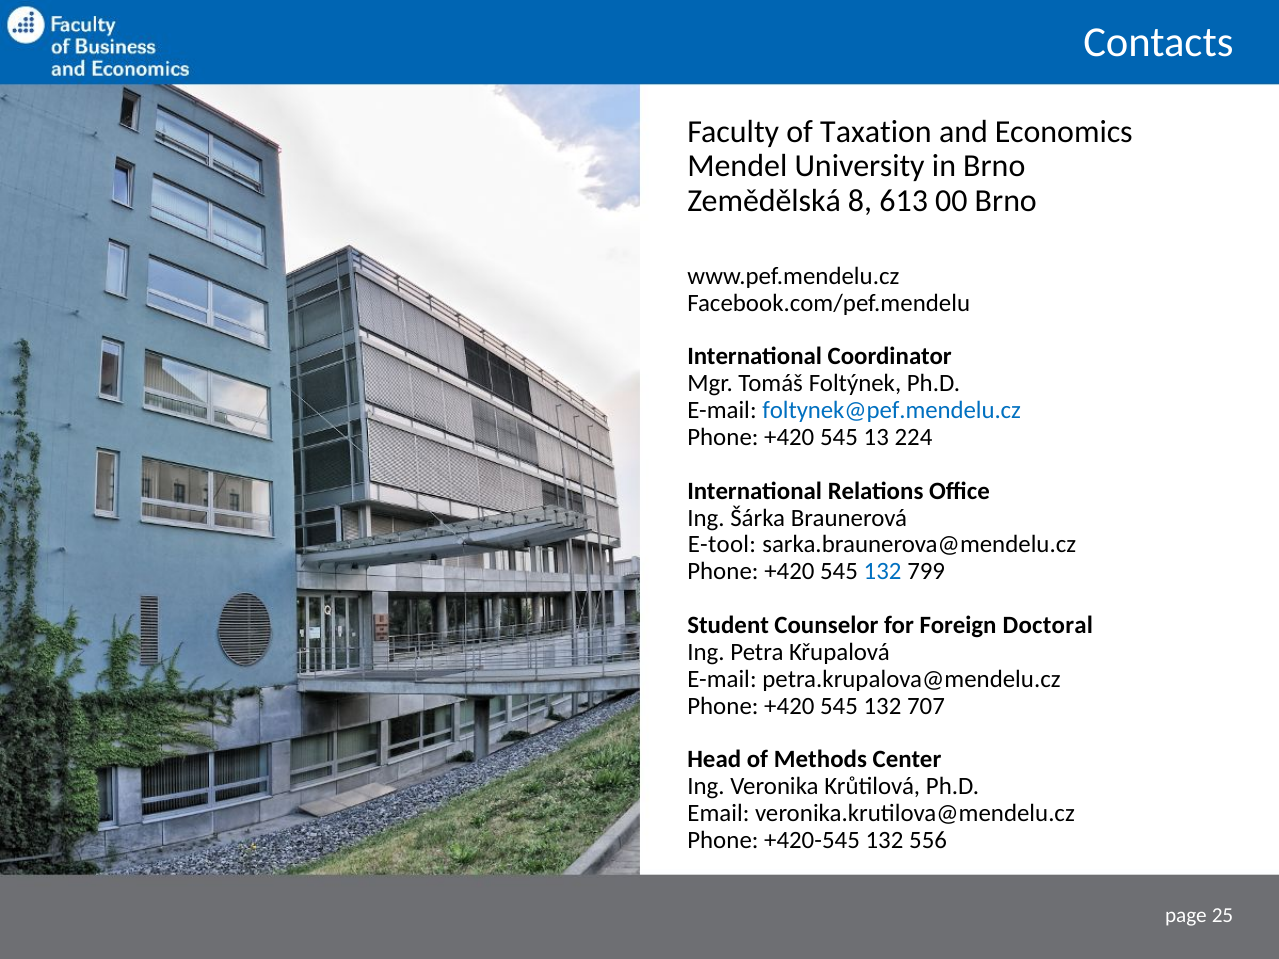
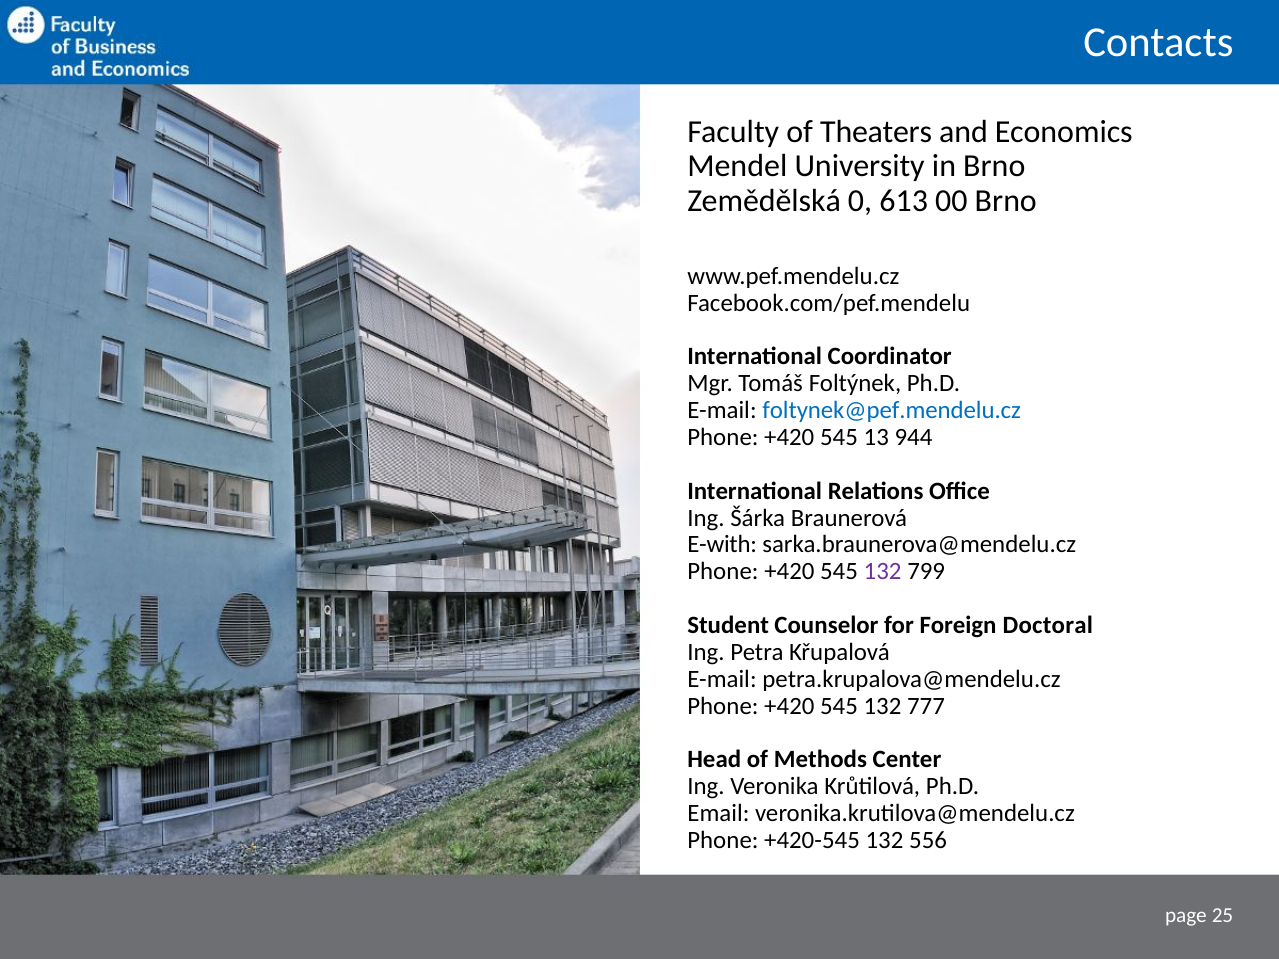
Taxation: Taxation -> Theaters
8: 8 -> 0
224: 224 -> 944
E-tool: E-tool -> E-with
132 at (883, 572) colour: blue -> purple
707: 707 -> 777
